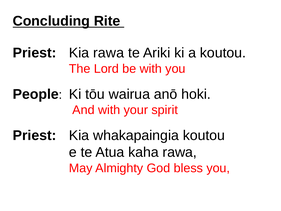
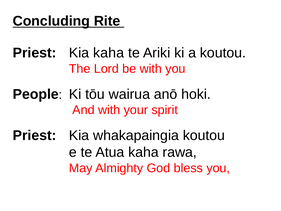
Kia rawa: rawa -> kaha
